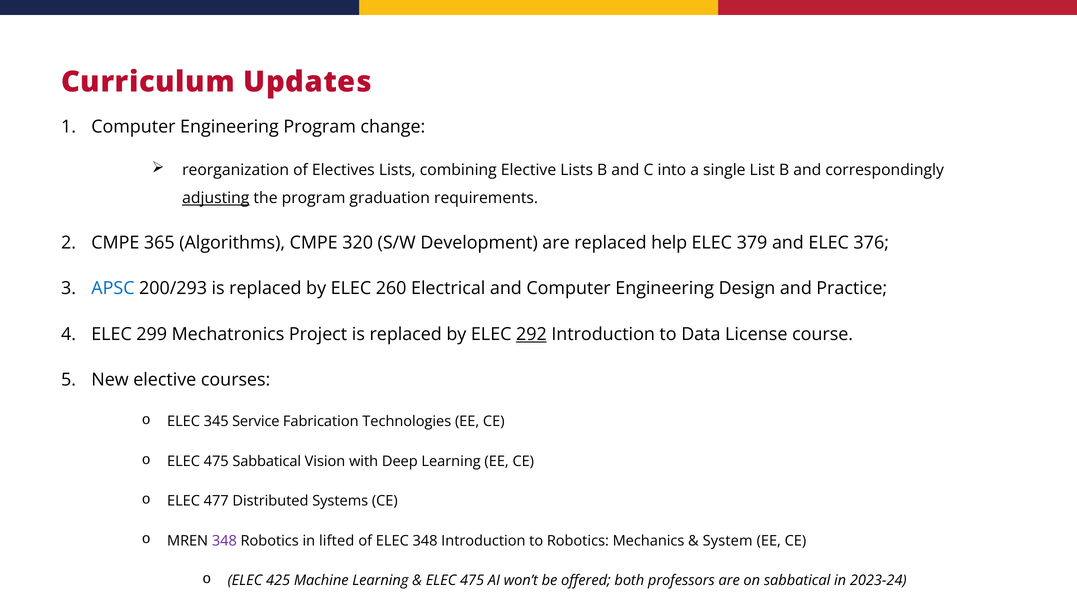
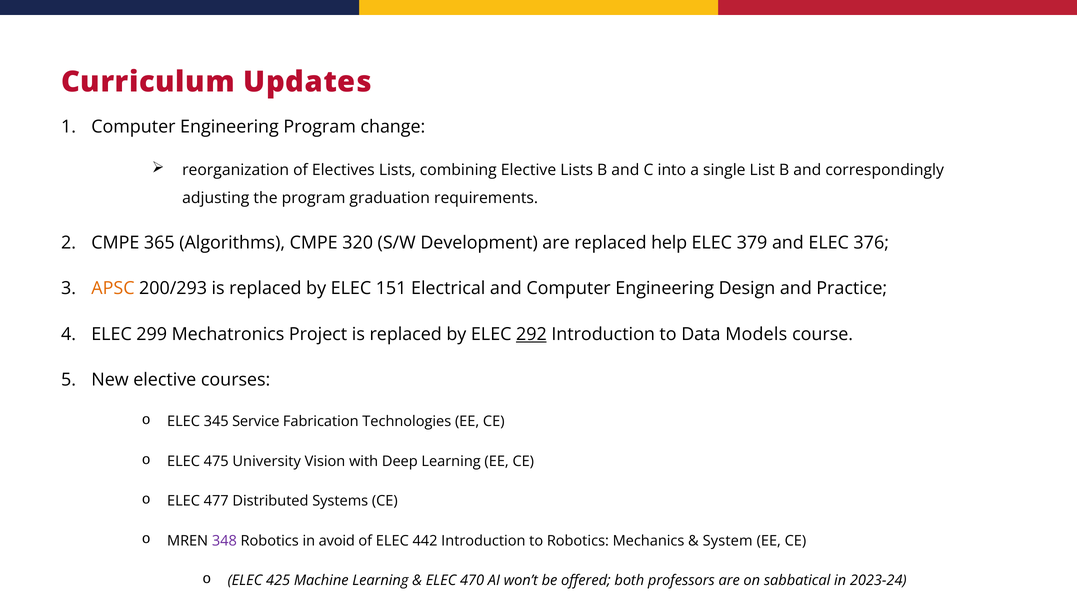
adjusting underline: present -> none
APSC colour: blue -> orange
260: 260 -> 151
License: License -> Models
475 Sabbatical: Sabbatical -> University
lifted: lifted -> avoid
ELEC 348: 348 -> 442
475 at (472, 580): 475 -> 470
